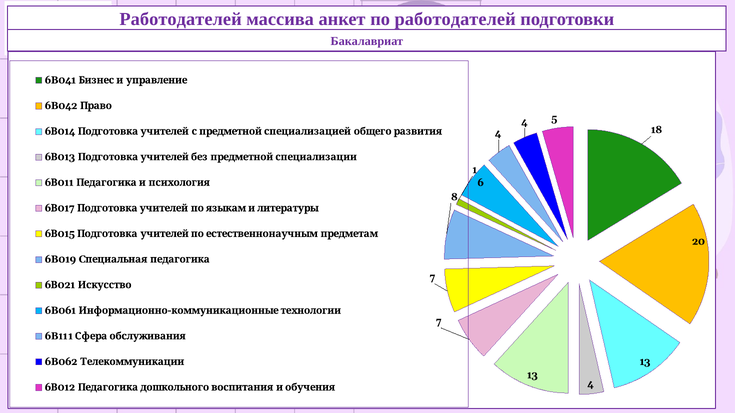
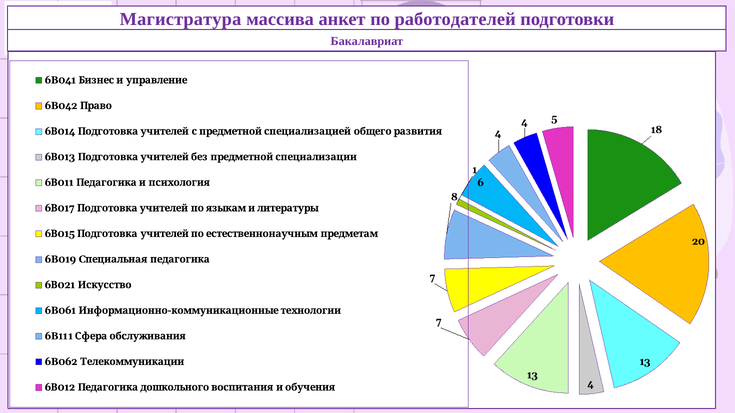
Работодателей at (181, 19): Работодателей -> Магистратура
